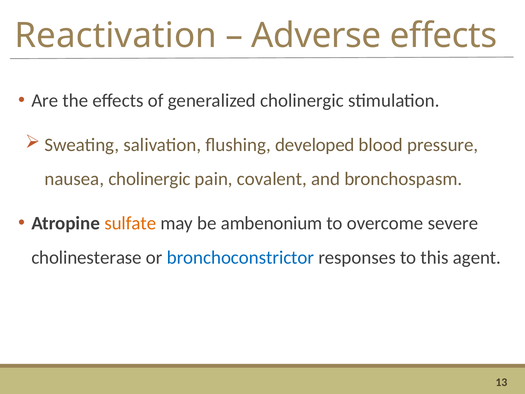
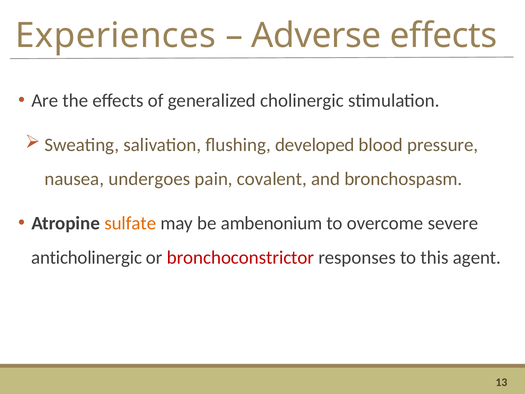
Reactivation: Reactivation -> Experiences
nausea cholinergic: cholinergic -> undergoes
cholinesterase: cholinesterase -> anticholinergic
bronchoconstrictor colour: blue -> red
